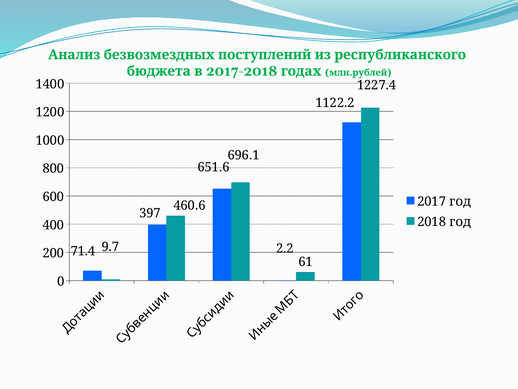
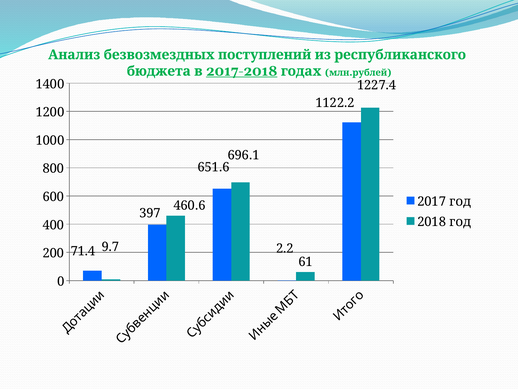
2017-2018 underline: none -> present
